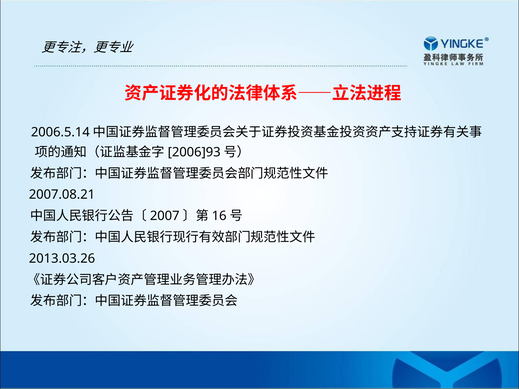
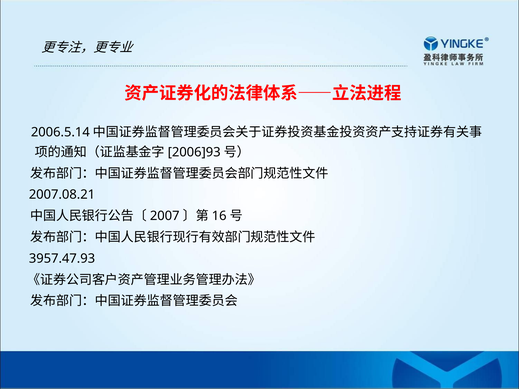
2013.03.26: 2013.03.26 -> 3957.47.93
